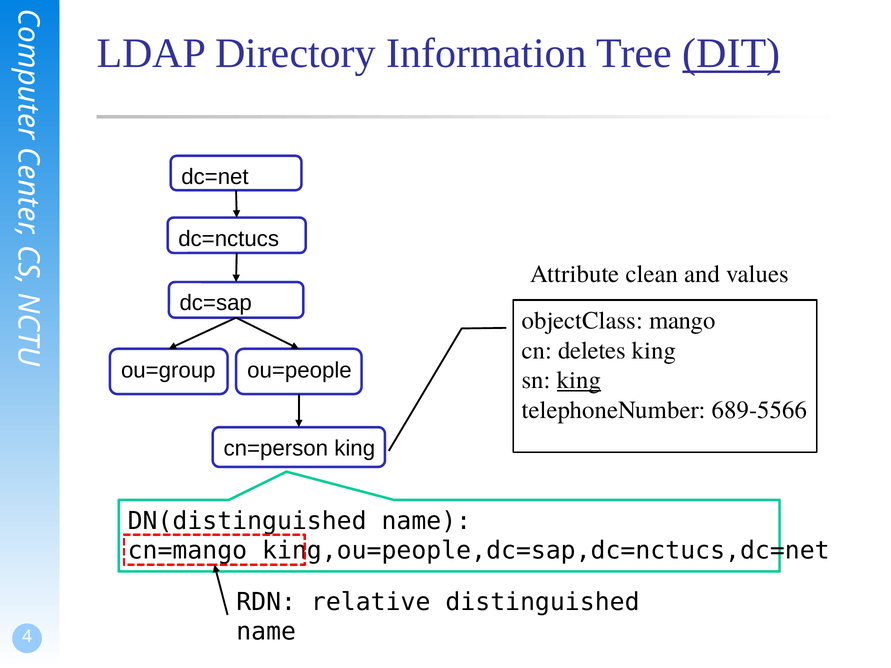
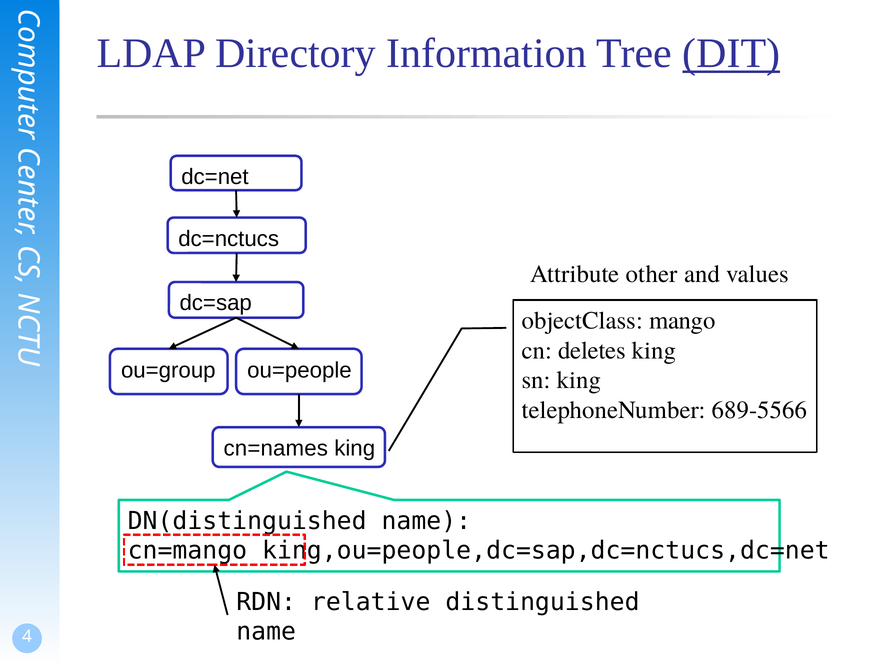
clean: clean -> other
king at (579, 380) underline: present -> none
cn=person: cn=person -> cn=names
